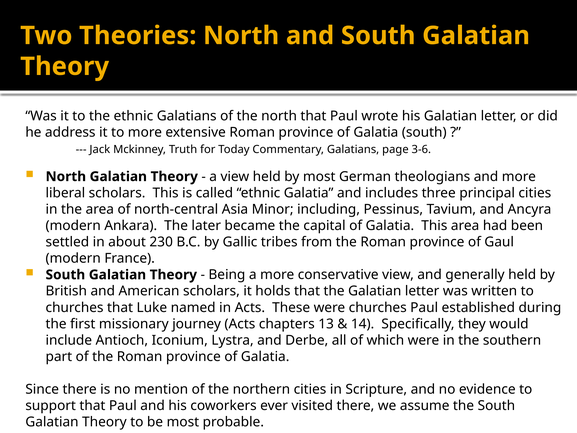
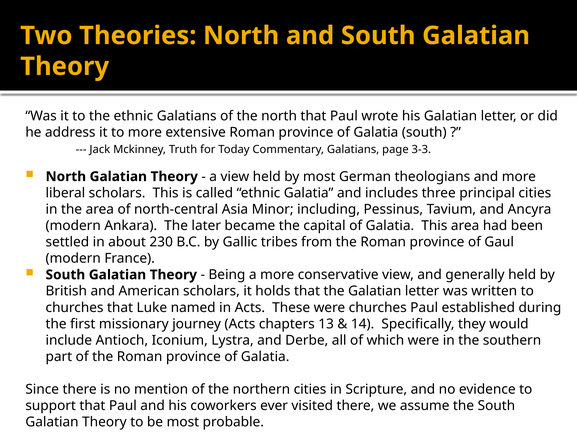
3-6: 3-6 -> 3-3
